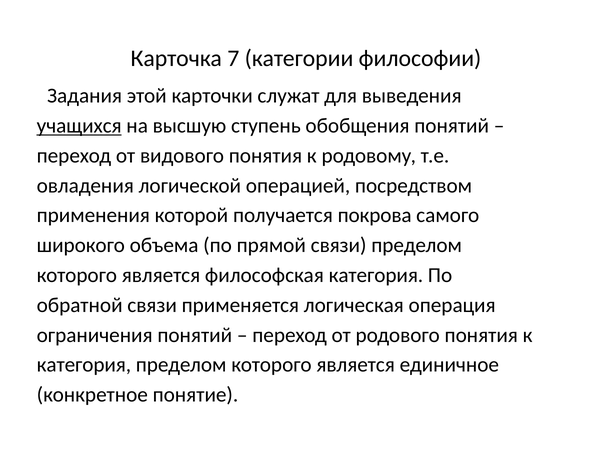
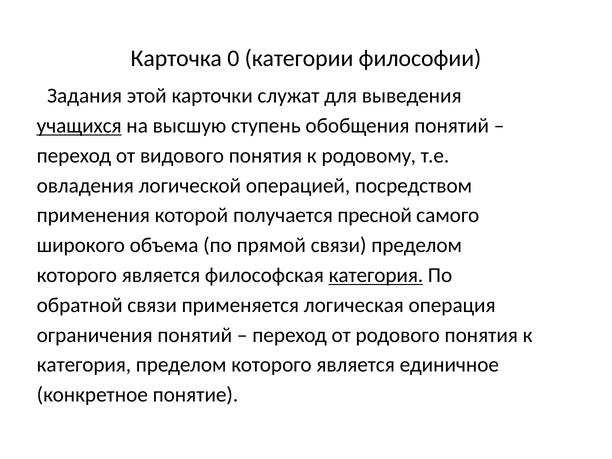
7: 7 -> 0
покрова: покрова -> пресной
категория at (376, 275) underline: none -> present
